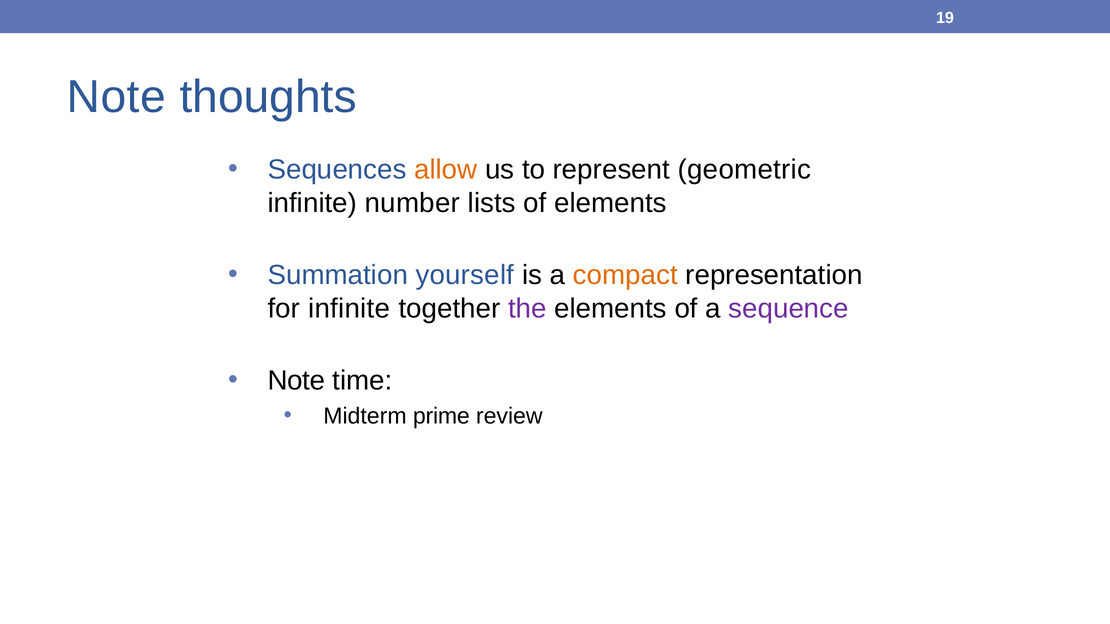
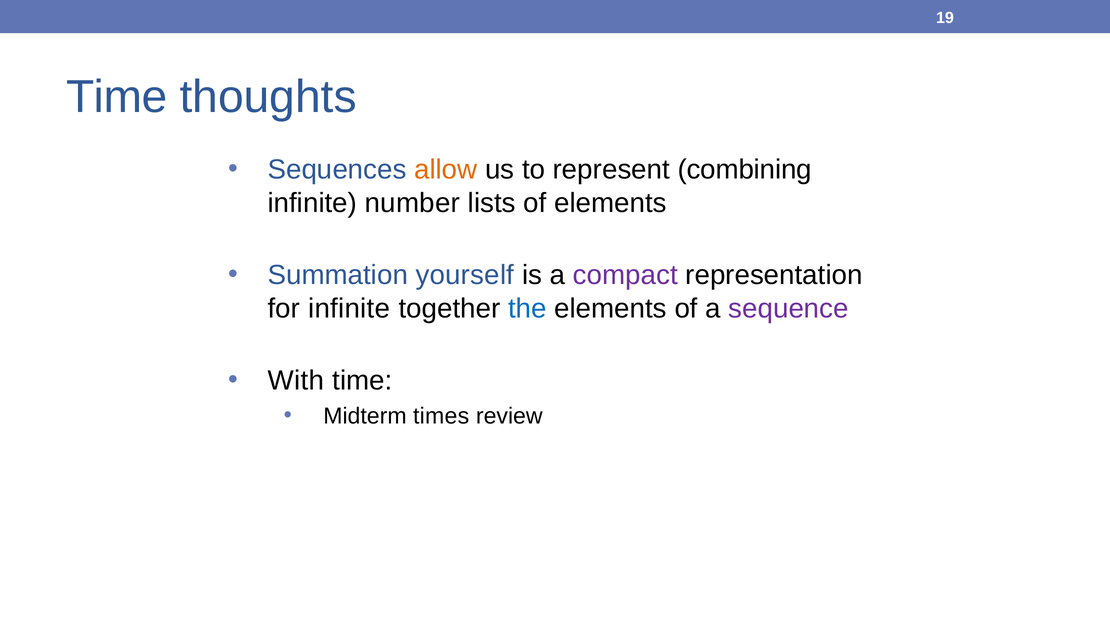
Note at (116, 97): Note -> Time
geometric: geometric -> combining
compact colour: orange -> purple
the colour: purple -> blue
Note at (296, 381): Note -> With
prime: prime -> times
